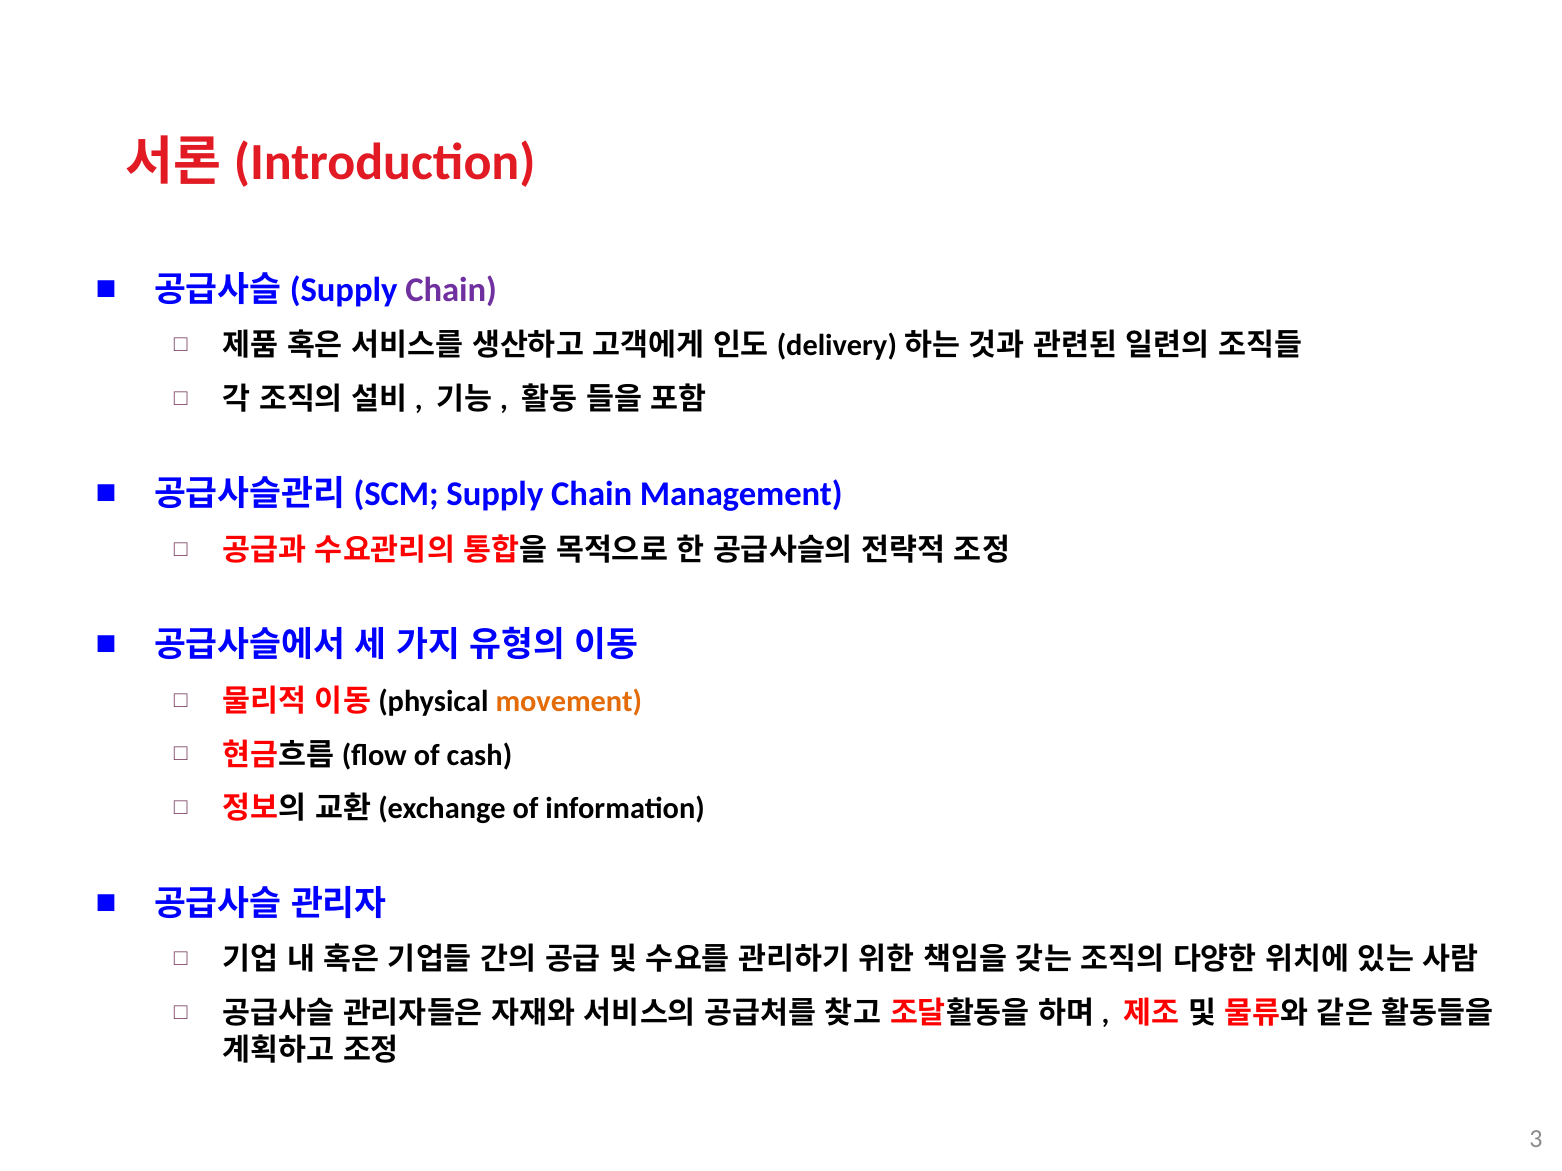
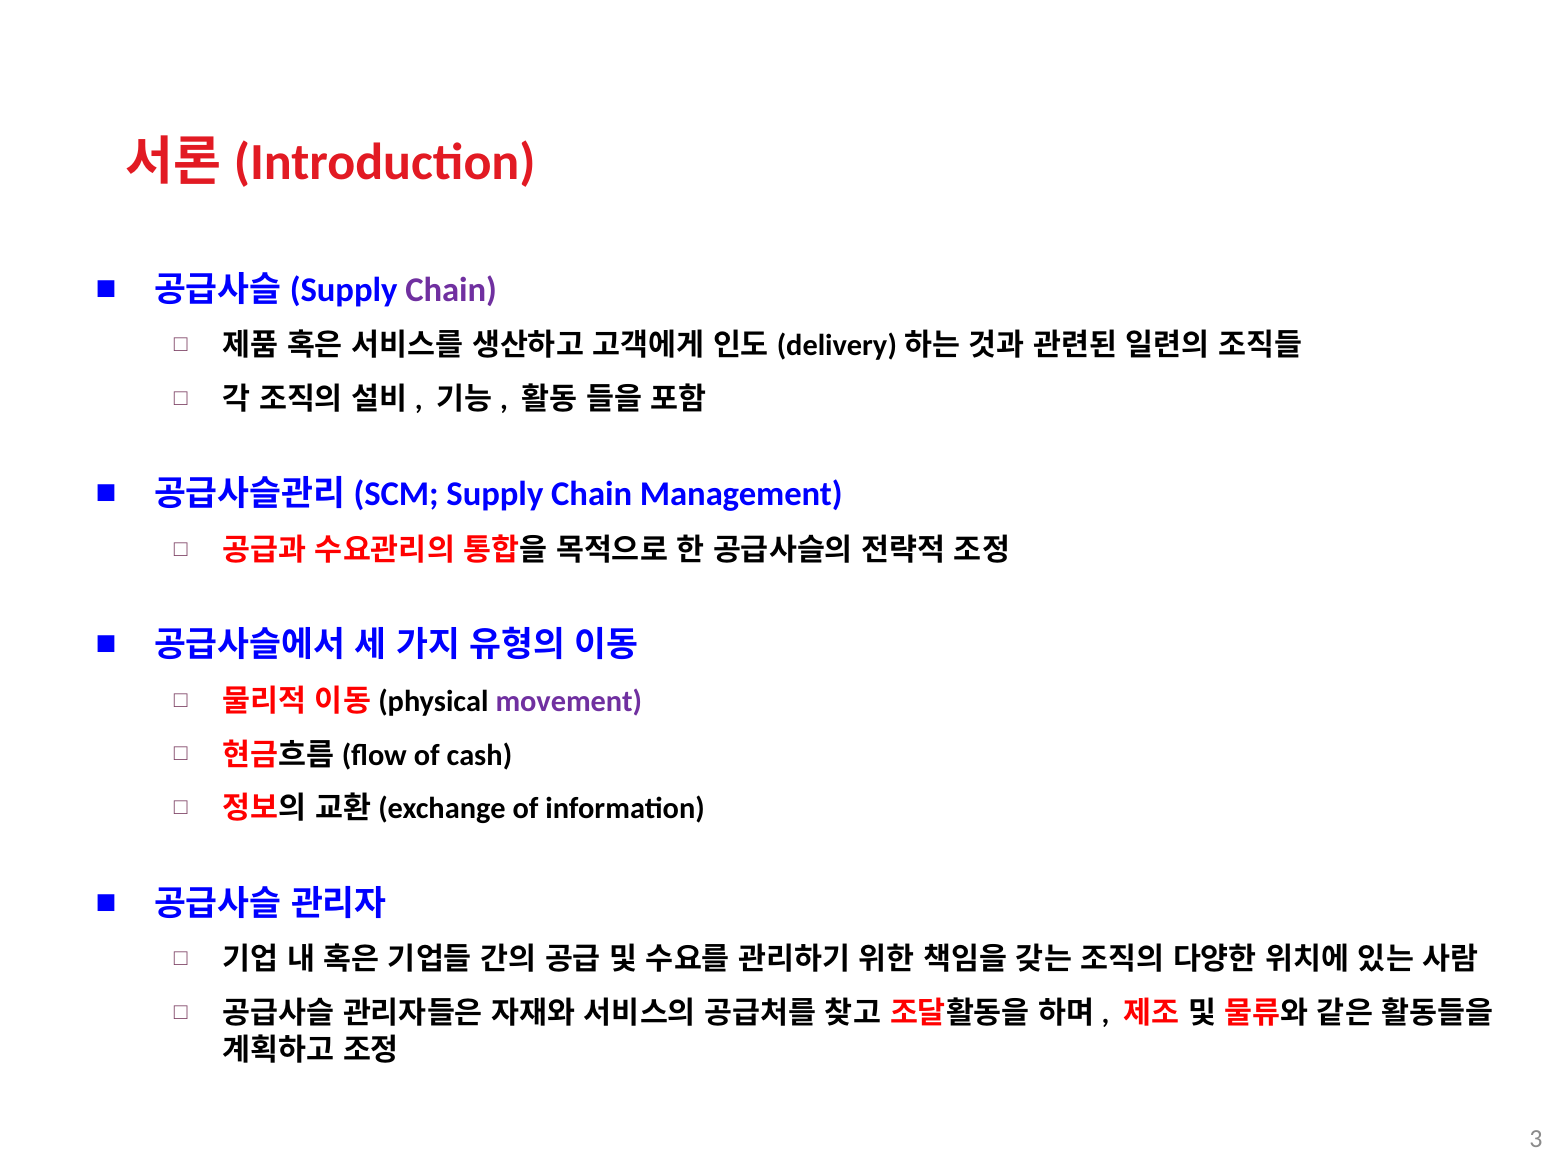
movement colour: orange -> purple
